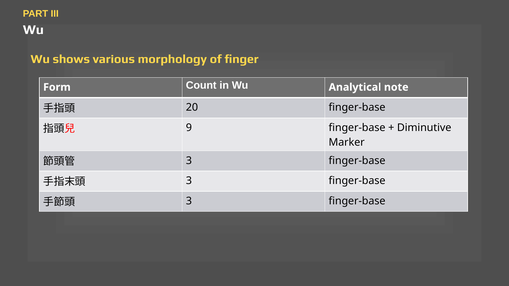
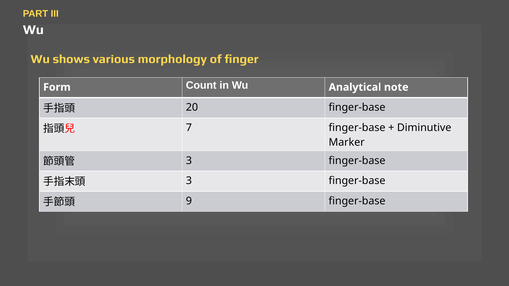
9: 9 -> 7
3 at (189, 201): 3 -> 9
